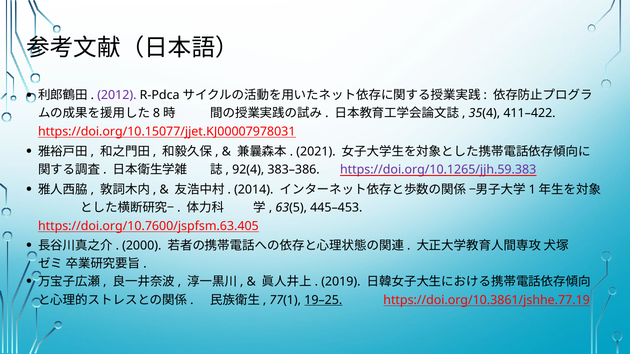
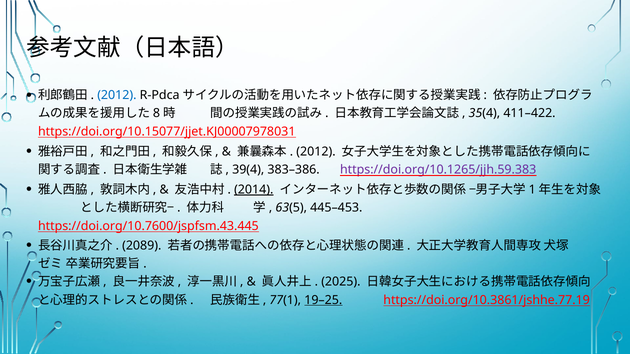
2012 at (117, 95) colour: purple -> blue
2021 at (316, 152): 2021 -> 2012
92(4: 92(4 -> 39(4
2014 underline: none -> present
https://doi.org/10.7600/jspfsm.63.405: https://doi.org/10.7600/jspfsm.63.405 -> https://doi.org/10.7600/jspfsm.43.445
2000: 2000 -> 2089
2019: 2019 -> 2025
